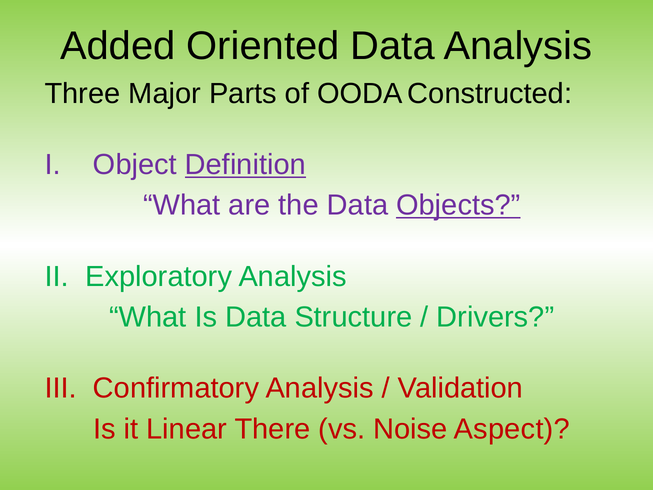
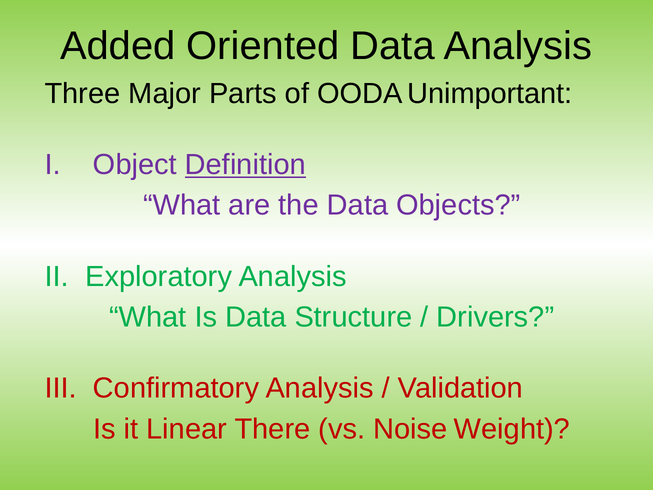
Constructed: Constructed -> Unimportant
Objects underline: present -> none
Aspect: Aspect -> Weight
